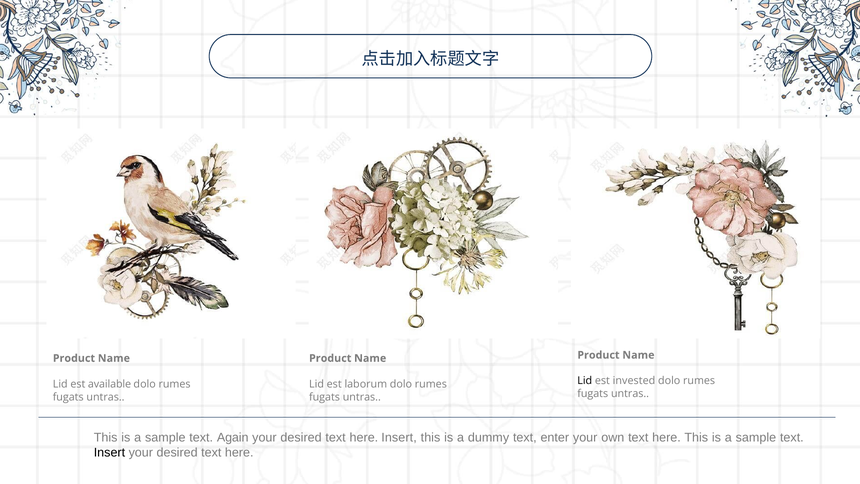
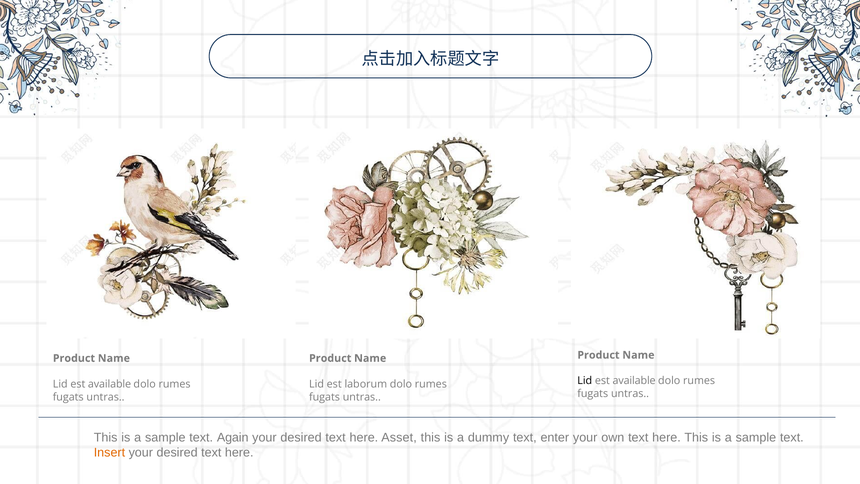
invested at (634, 381): invested -> available
here Insert: Insert -> Asset
Insert at (109, 452) colour: black -> orange
